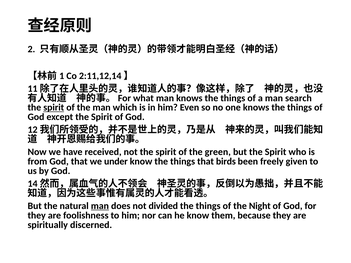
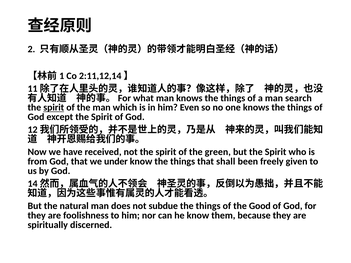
birds: birds -> shall
man at (100, 206) underline: present -> none
divided: divided -> subdue
Night: Night -> Good
